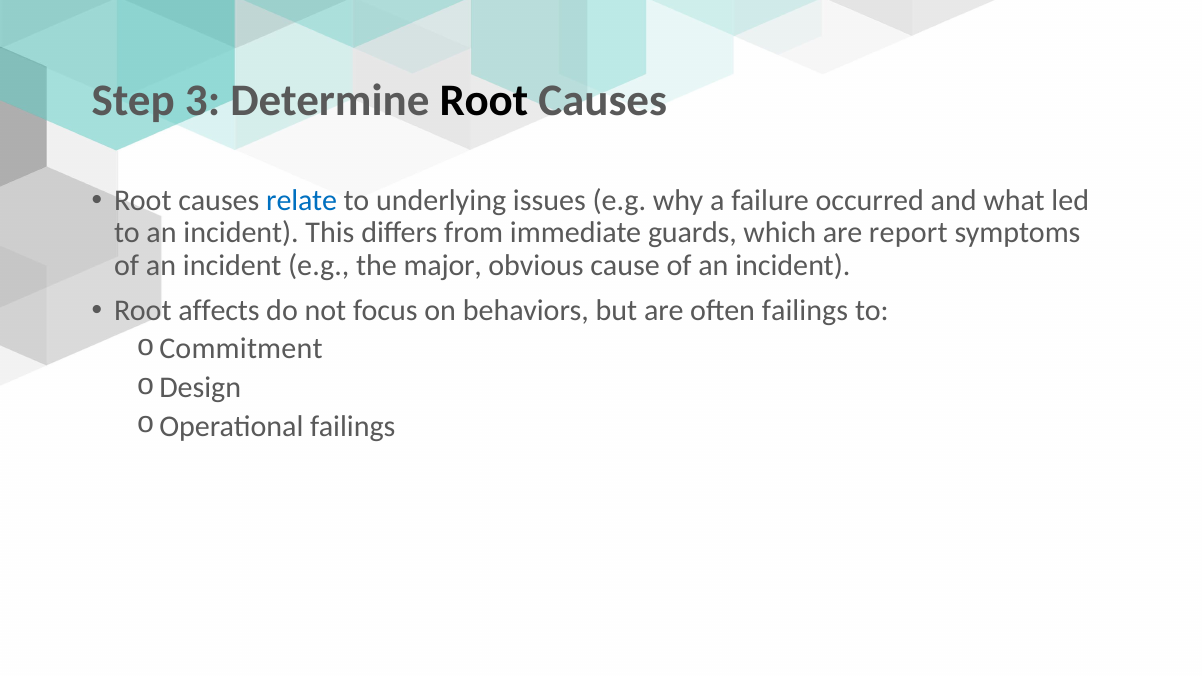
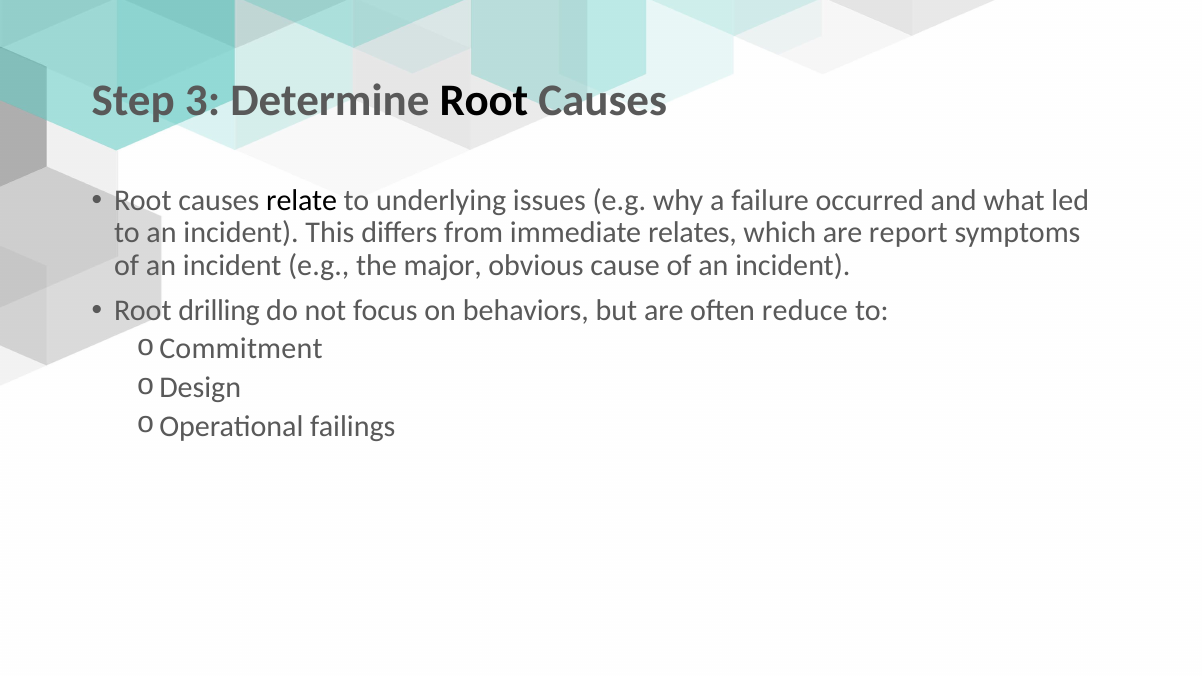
relate colour: blue -> black
guards: guards -> relates
affects: affects -> drilling
often failings: failings -> reduce
